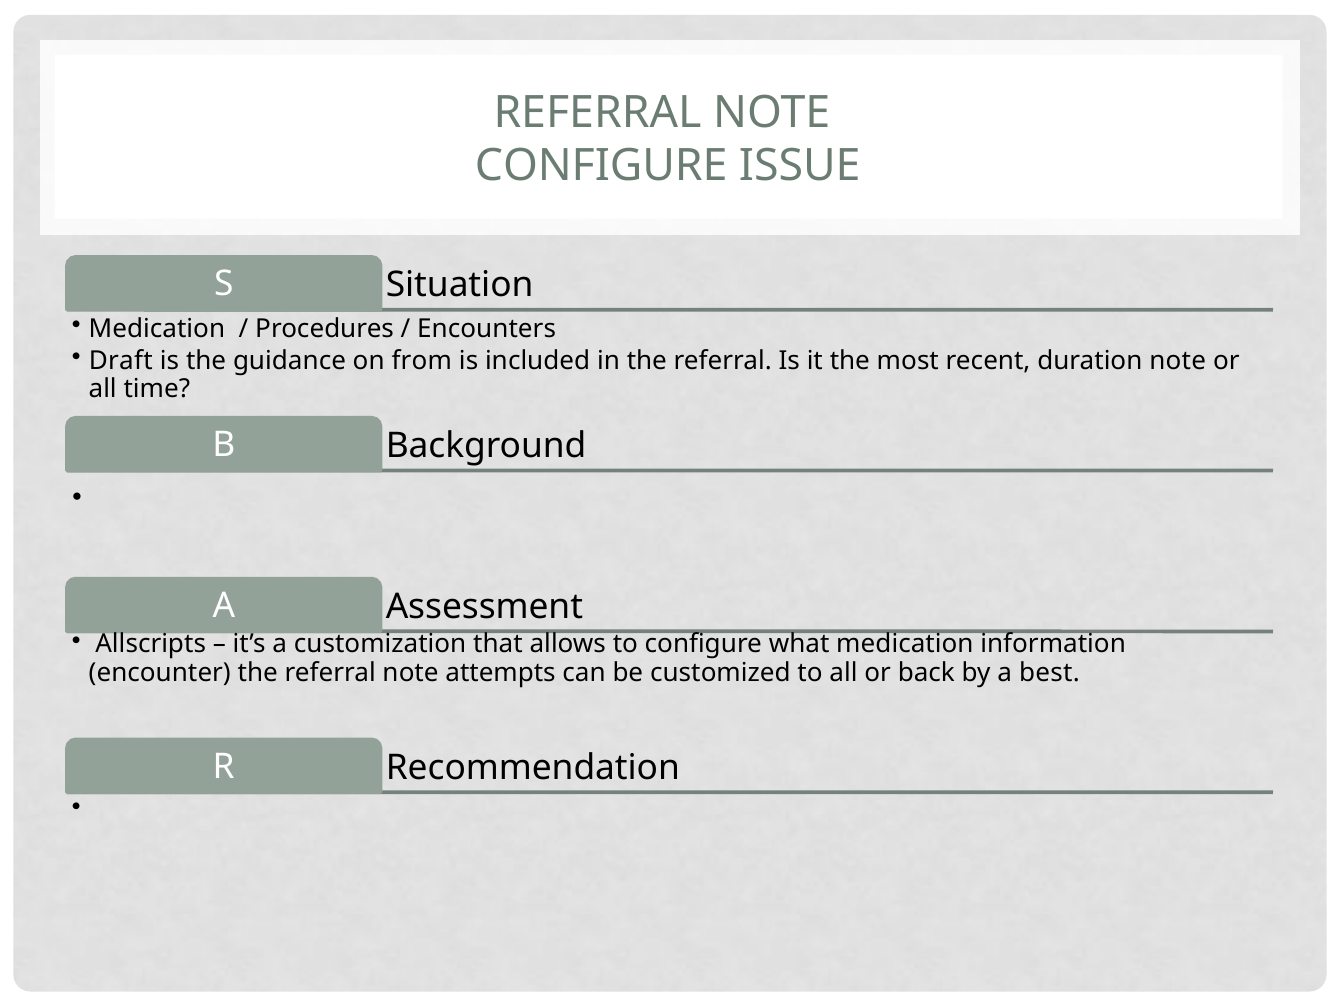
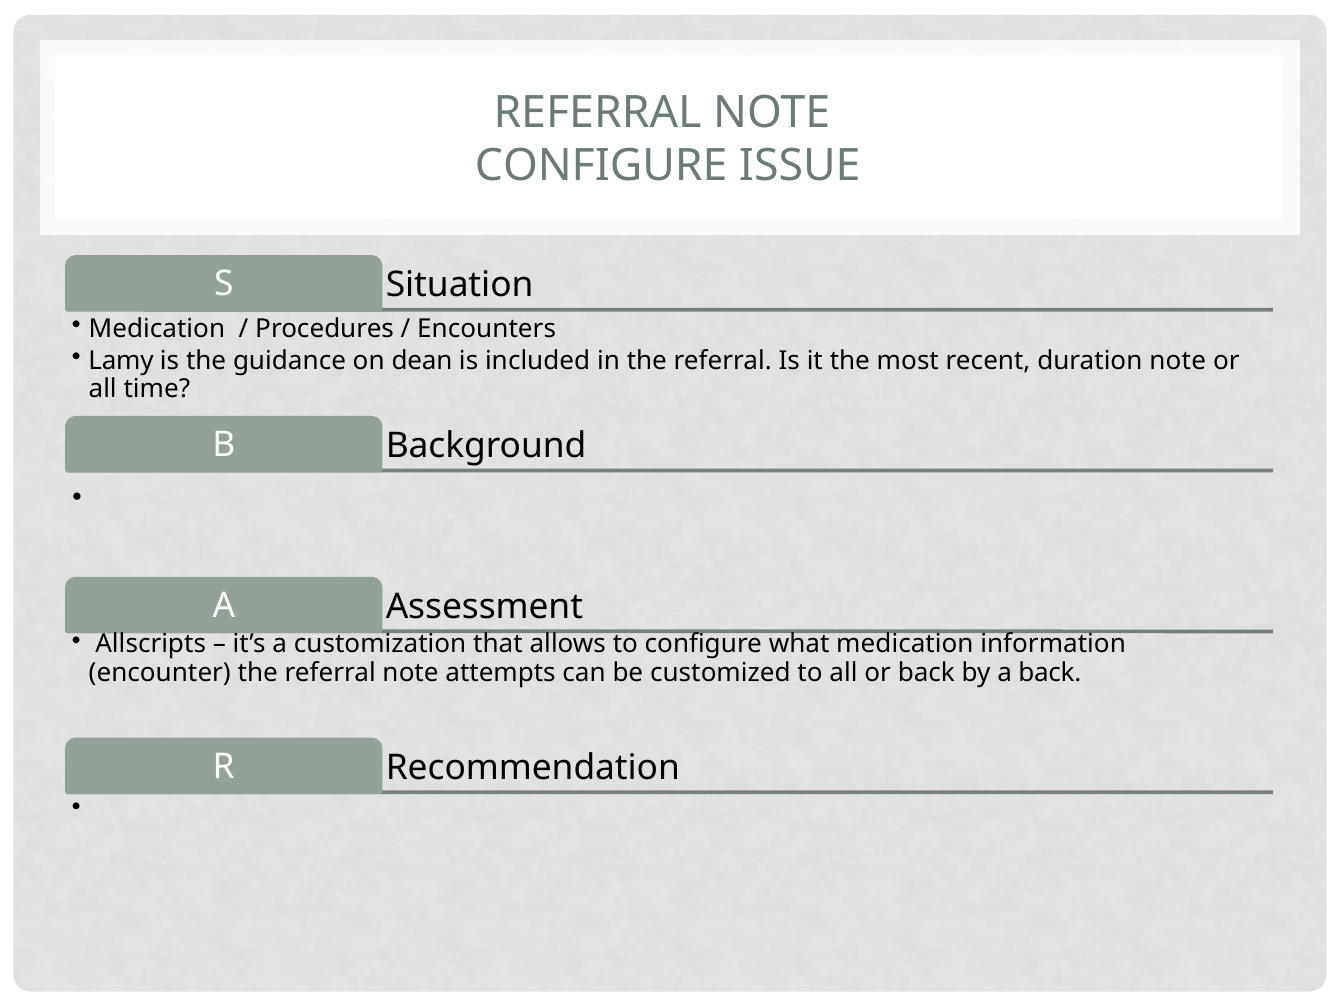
Draft: Draft -> Lamy
from: from -> dean
a best: best -> back
